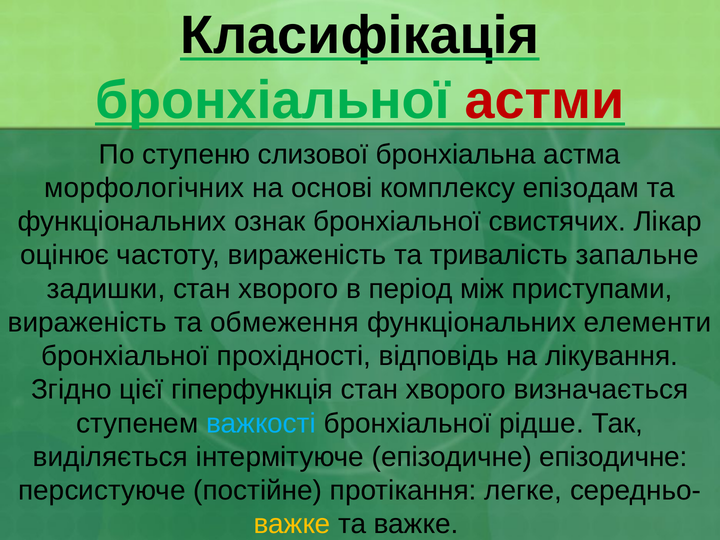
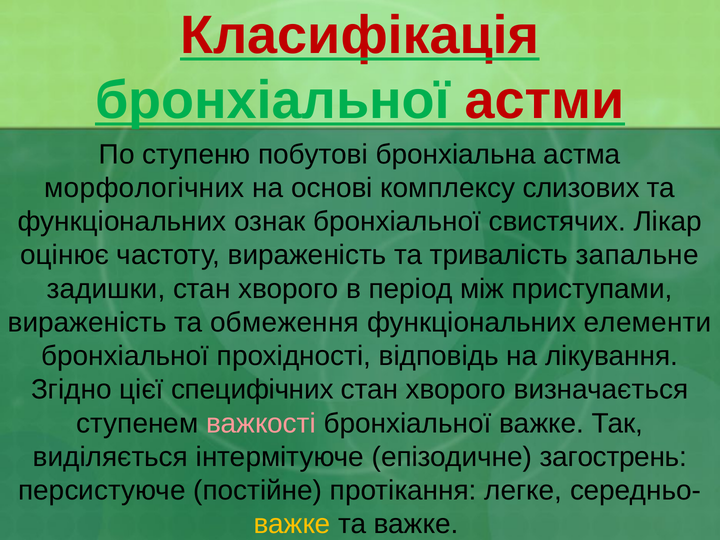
Класифікація colour: black -> red
слизової: слизової -> побутові
епізодам: епізодам -> слизових
гіперфункція: гіперфункція -> специфічних
важкості colour: light blue -> pink
бронхіальної рідше: рідше -> важке
епізодичне епізодичне: епізодичне -> загострень
